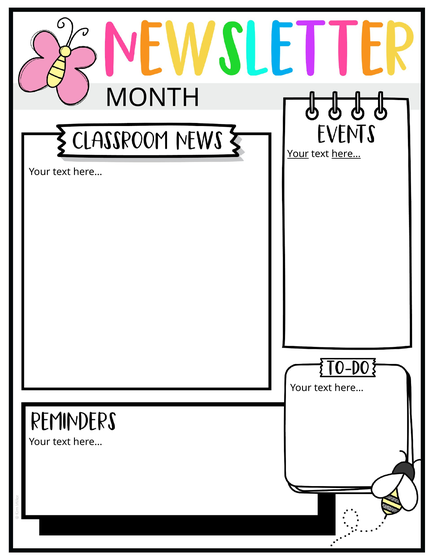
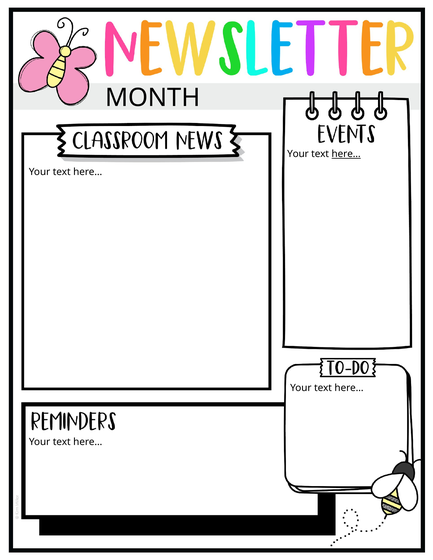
Your at (298, 154) underline: present -> none
